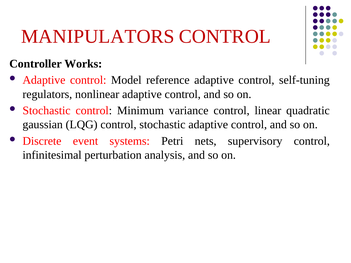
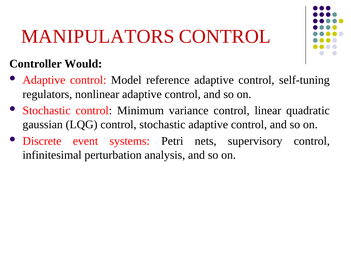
Works: Works -> Would
